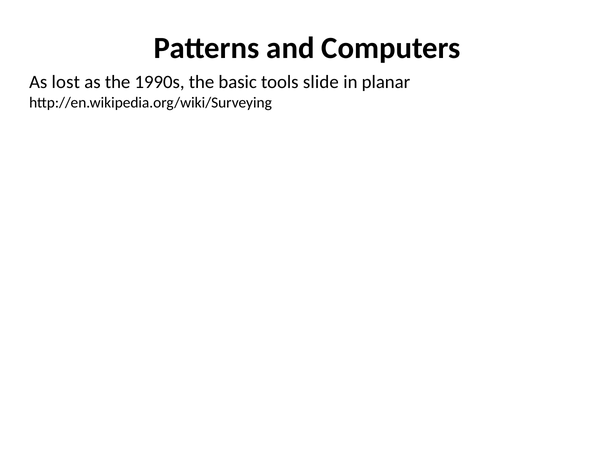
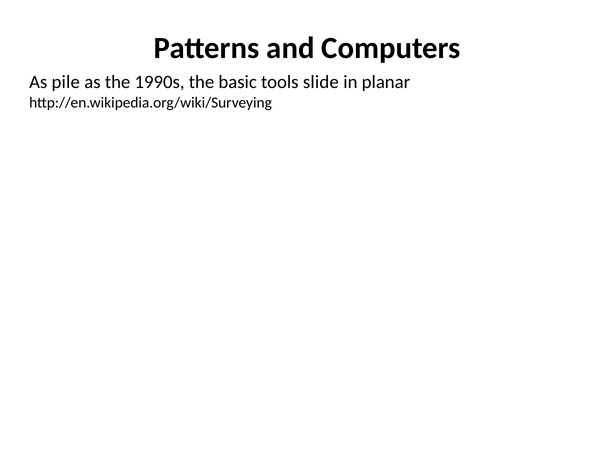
lost: lost -> pile
